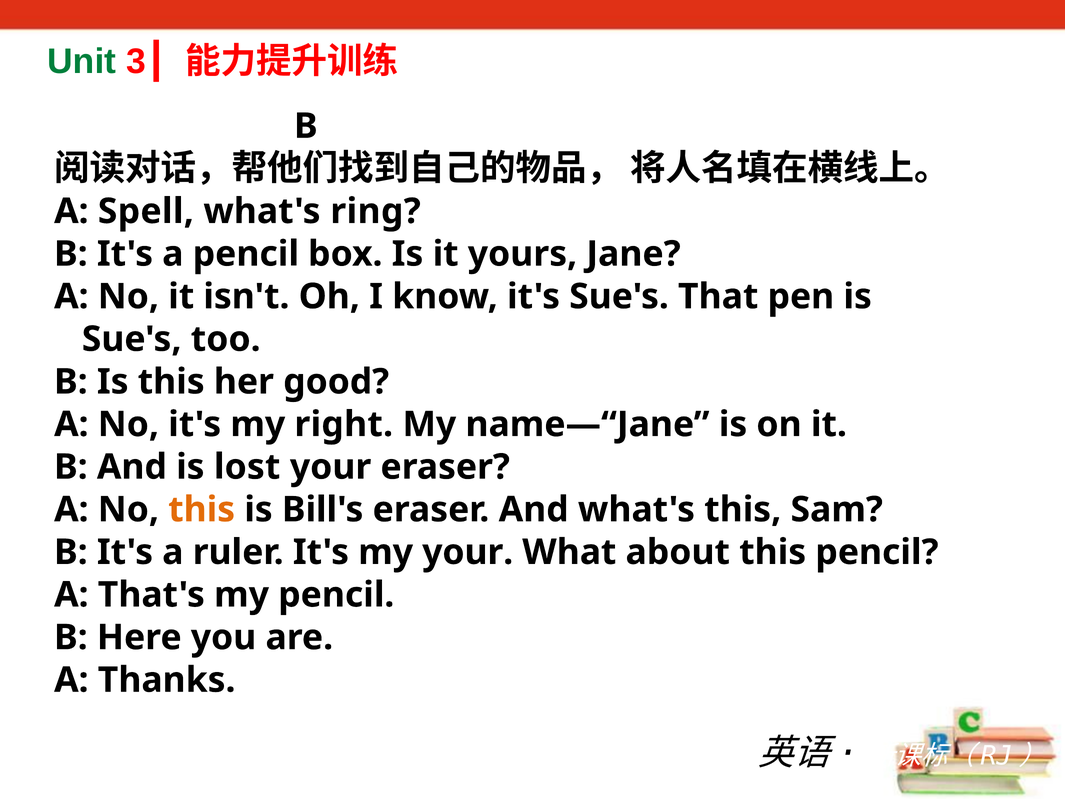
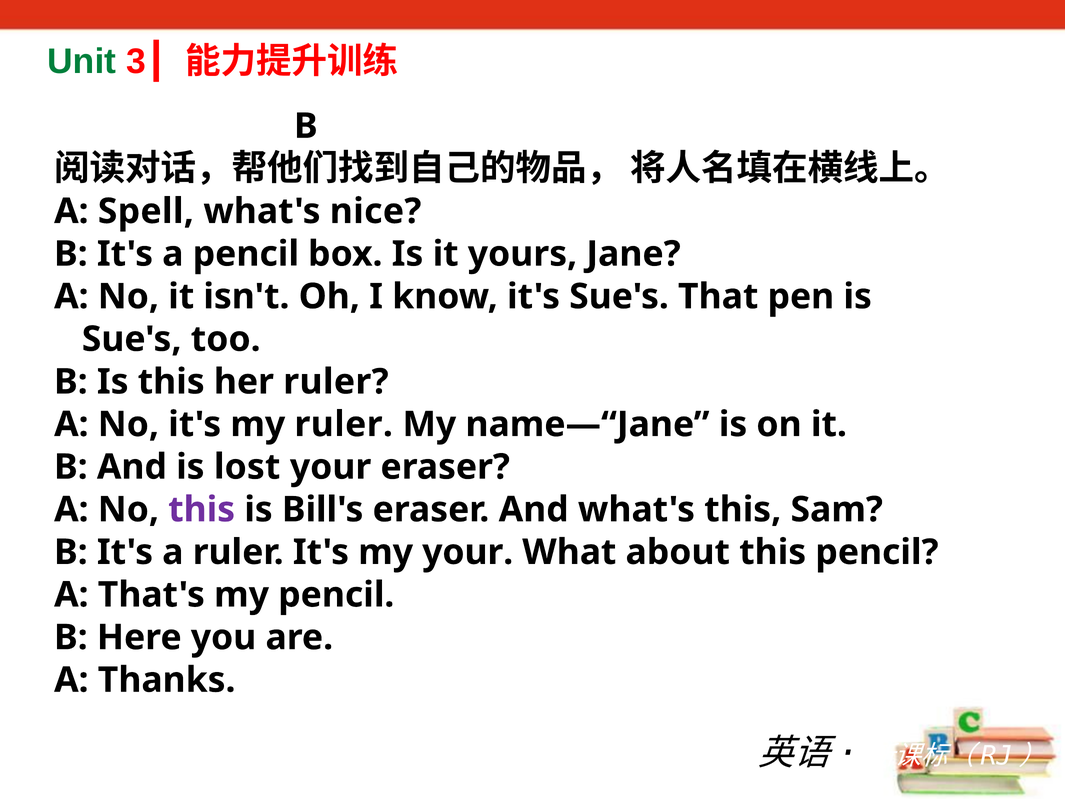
ring: ring -> nice
her good: good -> ruler
my right: right -> ruler
this at (202, 509) colour: orange -> purple
